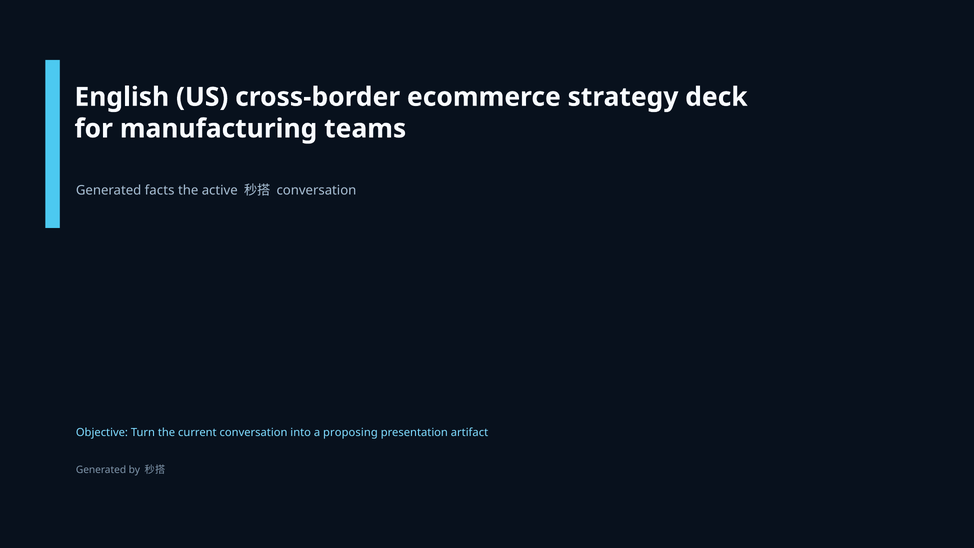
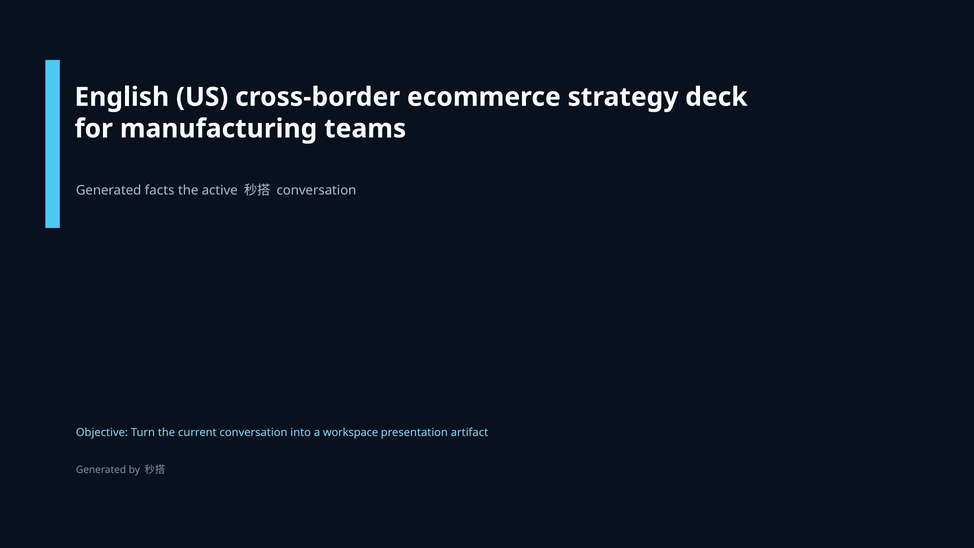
proposing: proposing -> workspace
